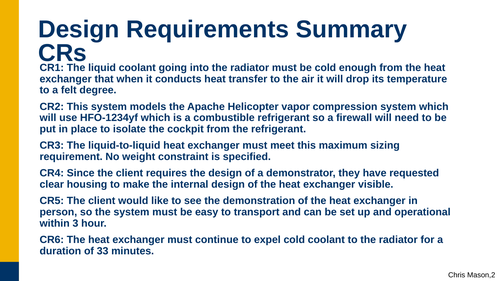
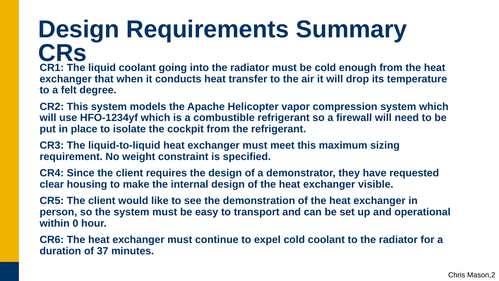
3: 3 -> 0
33: 33 -> 37
